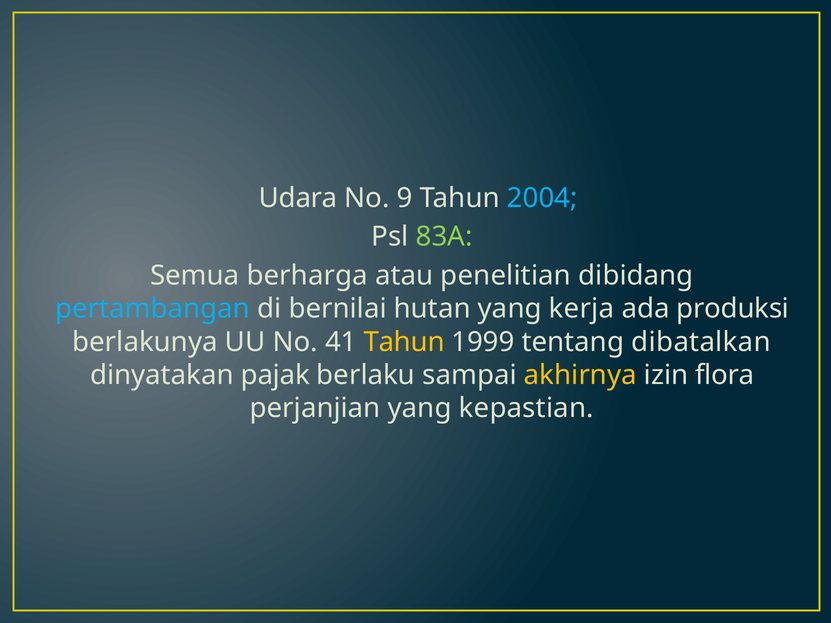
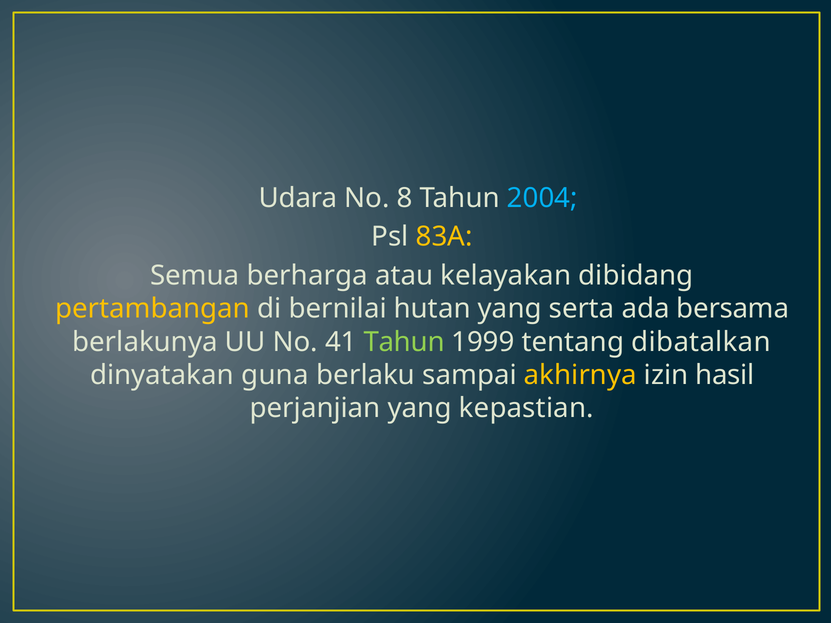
9: 9 -> 8
83A colour: light green -> yellow
penelitian: penelitian -> kelayakan
pertambangan colour: light blue -> yellow
kerja: kerja -> serta
produksi: produksi -> bersama
Tahun at (404, 342) colour: yellow -> light green
pajak: pajak -> guna
flora: flora -> hasil
